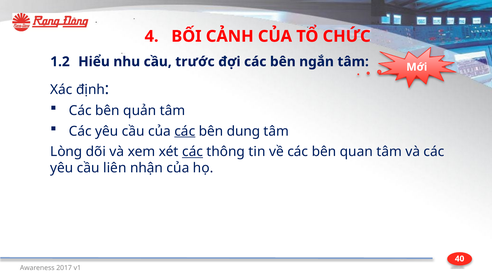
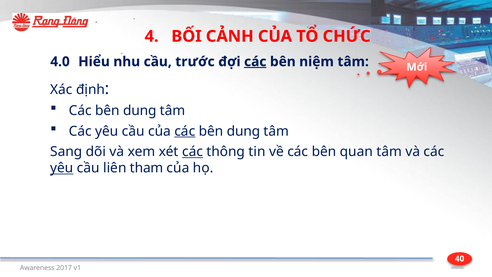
1.2: 1.2 -> 4.0
các at (255, 62) underline: none -> present
ngắn: ngắn -> niệm
quản at (140, 111): quản -> dung
Lòng: Lòng -> Sang
yêu at (62, 168) underline: none -> present
nhận: nhận -> tham
